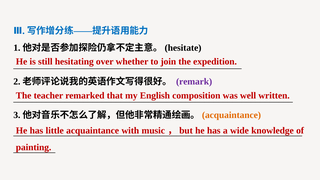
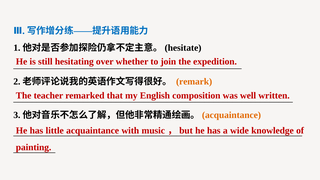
remark colour: purple -> orange
